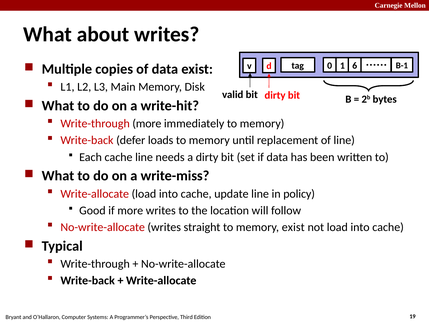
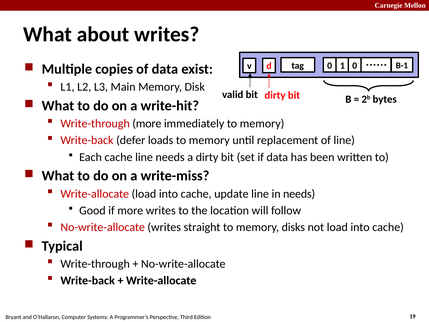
1 6: 6 -> 0
in policy: policy -> needs
memory exist: exist -> disks
